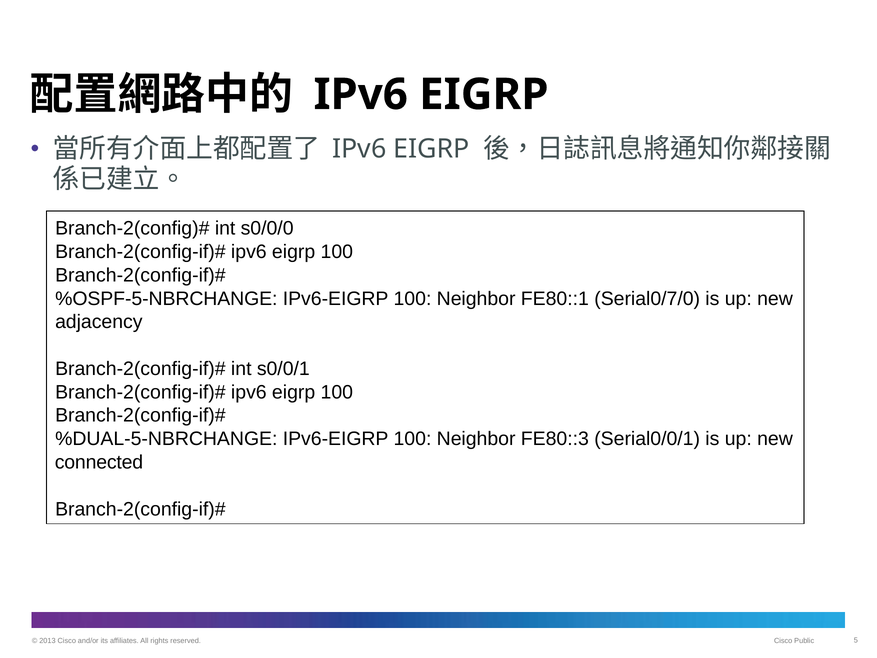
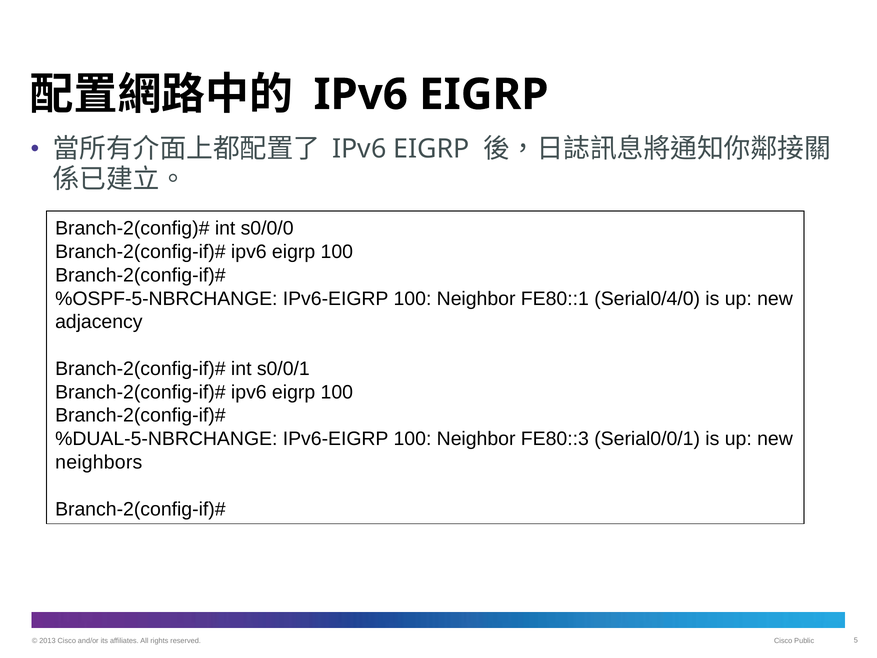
Serial0/7/0: Serial0/7/0 -> Serial0/4/0
connected: connected -> neighbors
